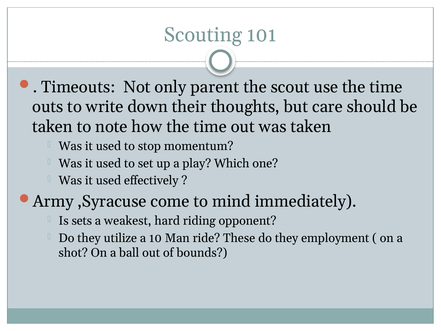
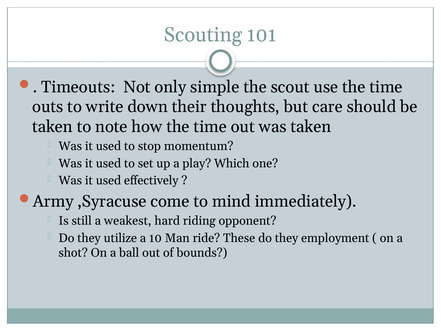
parent: parent -> simple
sets: sets -> still
